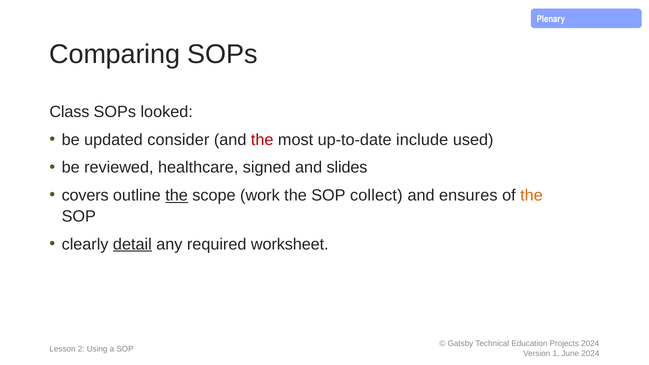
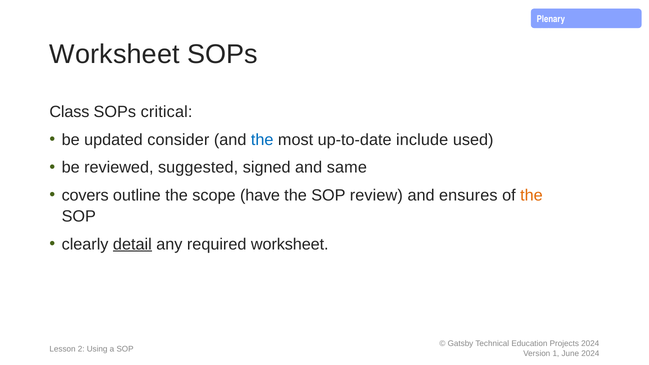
Comparing at (115, 55): Comparing -> Worksheet
looked: looked -> critical
the at (262, 140) colour: red -> blue
healthcare: healthcare -> suggested
slides: slides -> same
the at (177, 195) underline: present -> none
work: work -> have
collect: collect -> review
